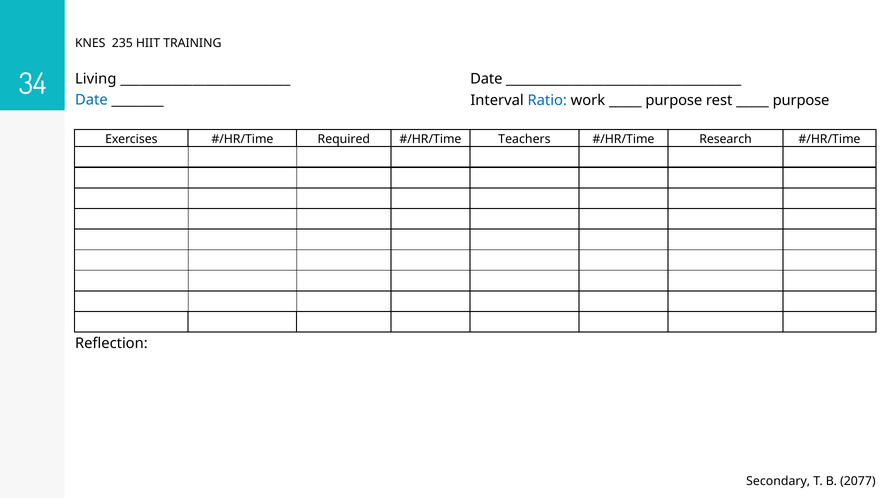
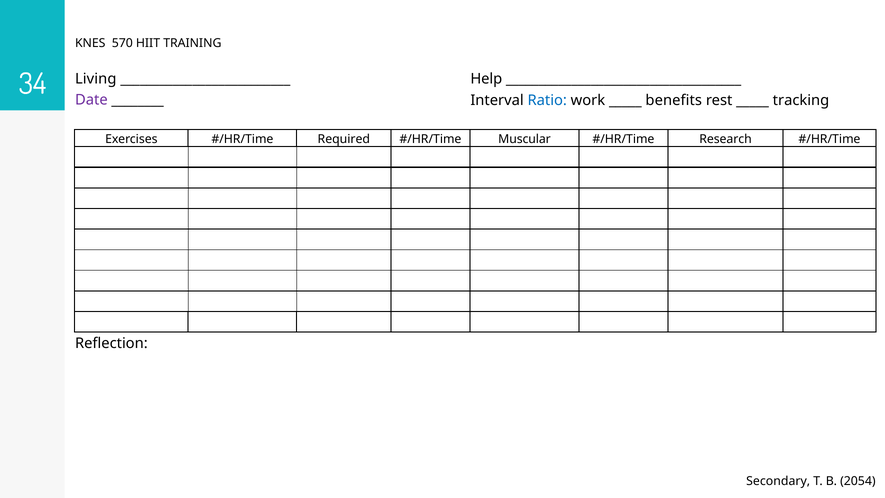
235: 235 -> 570
Date at (486, 79): Date -> Help
Date at (91, 100) colour: blue -> purple
purpose at (674, 100): purpose -> benefits
purpose at (801, 100): purpose -> tracking
Teachers: Teachers -> Muscular
2077: 2077 -> 2054
